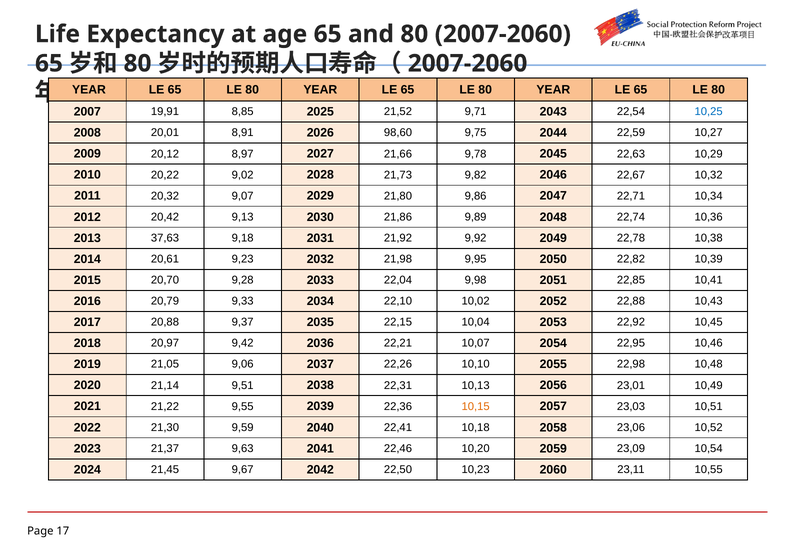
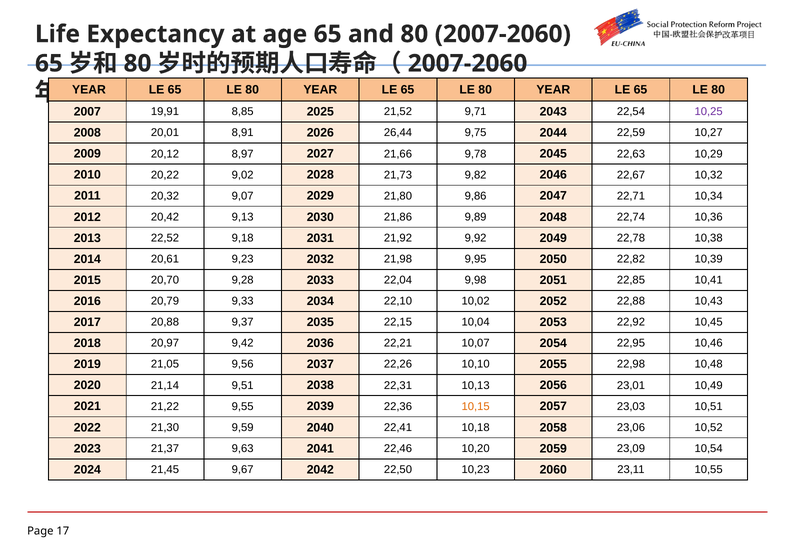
10,25 colour: blue -> purple
98,60: 98,60 -> 26,44
37,63: 37,63 -> 22,52
9,06: 9,06 -> 9,56
